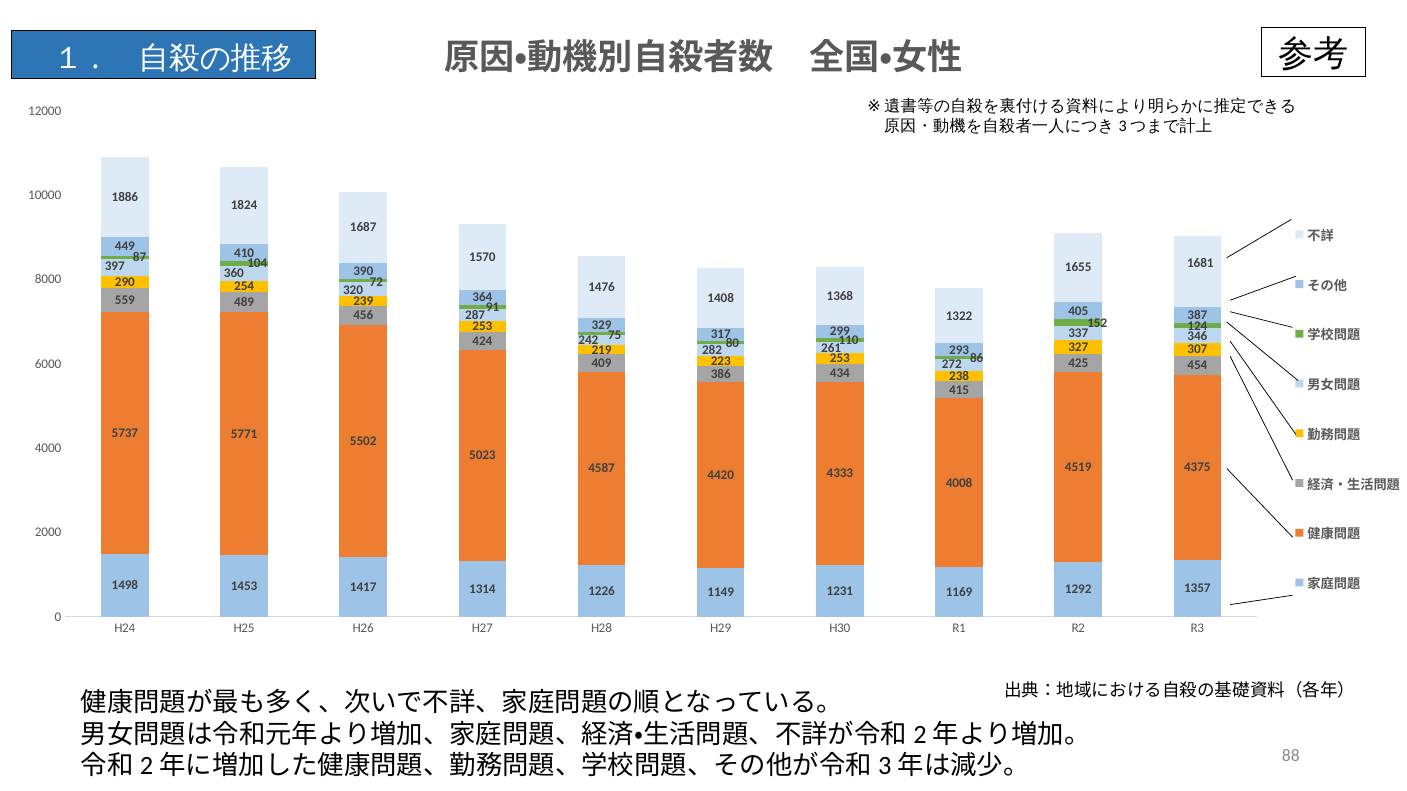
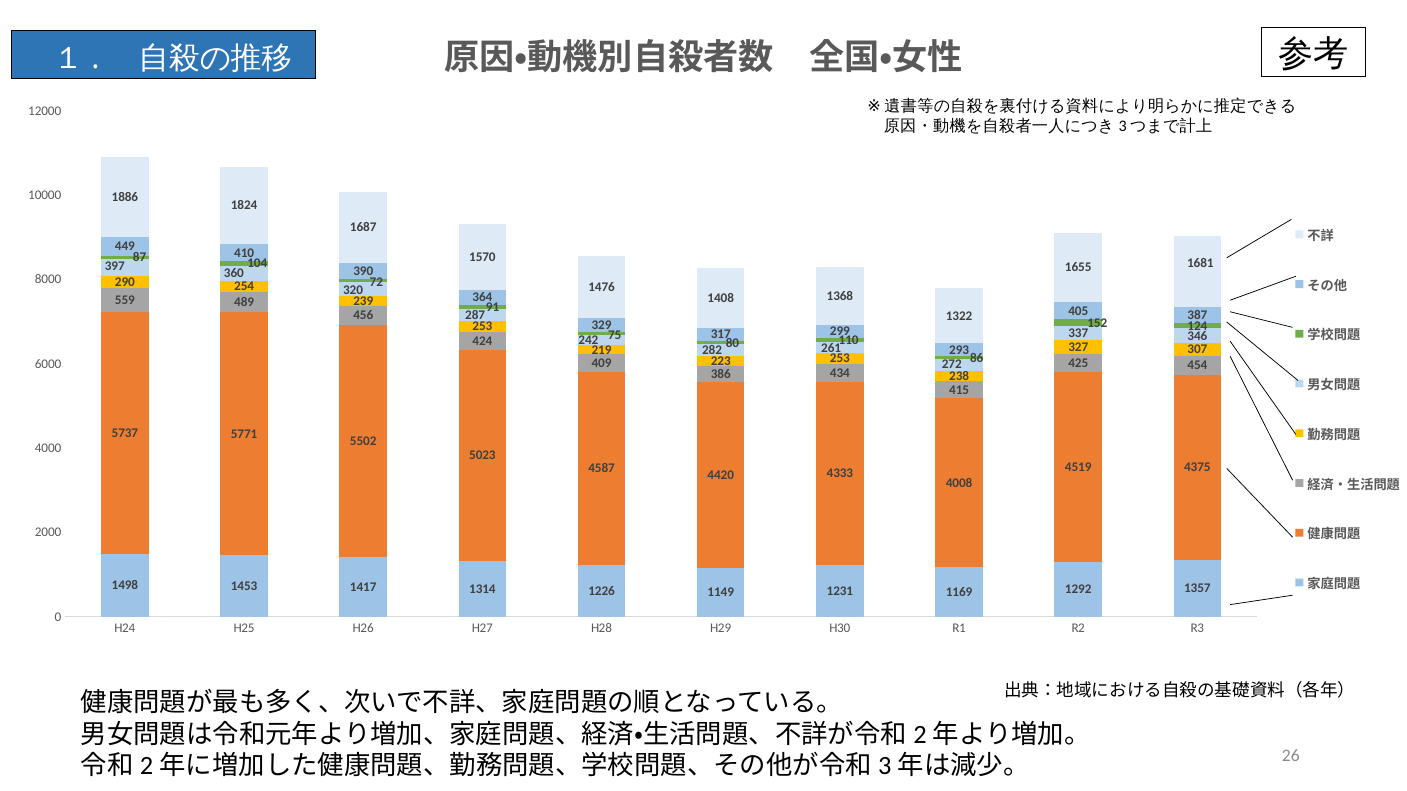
88: 88 -> 26
